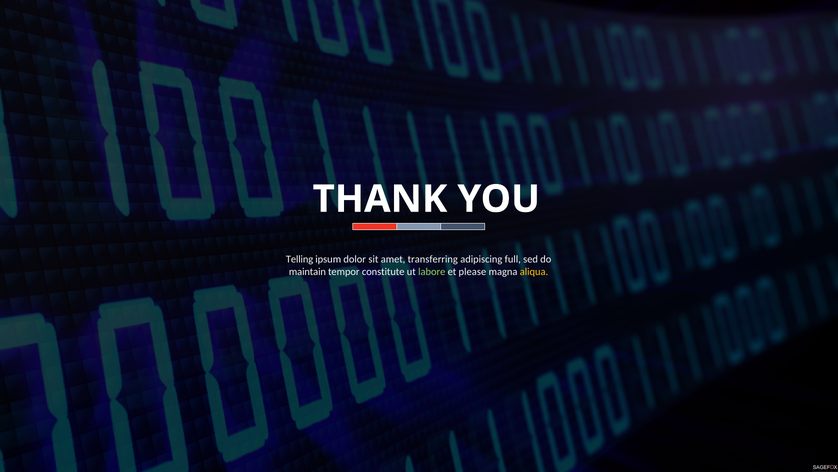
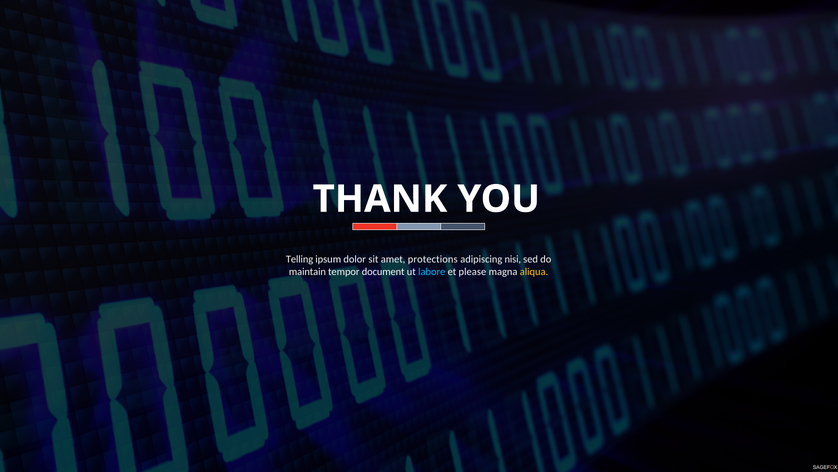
transferring: transferring -> protections
full: full -> nisi
constitute: constitute -> document
labore colour: light green -> light blue
